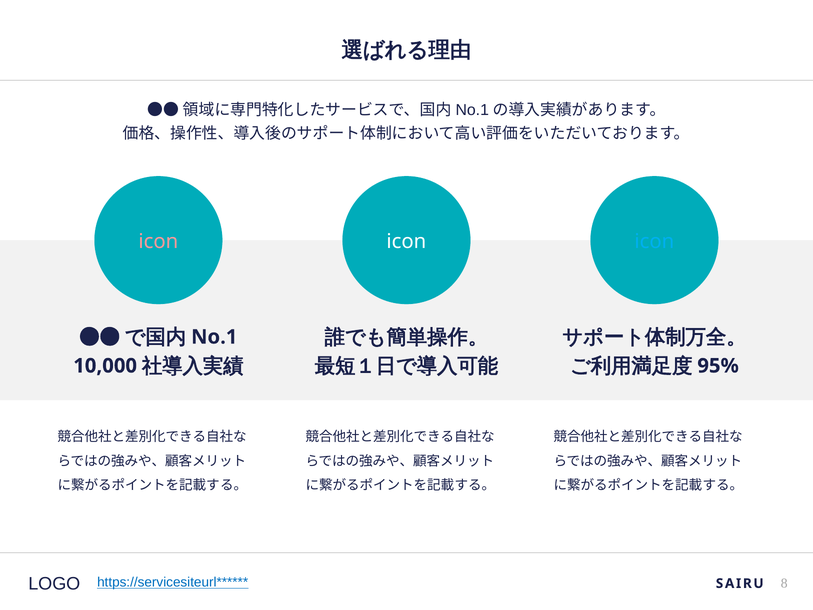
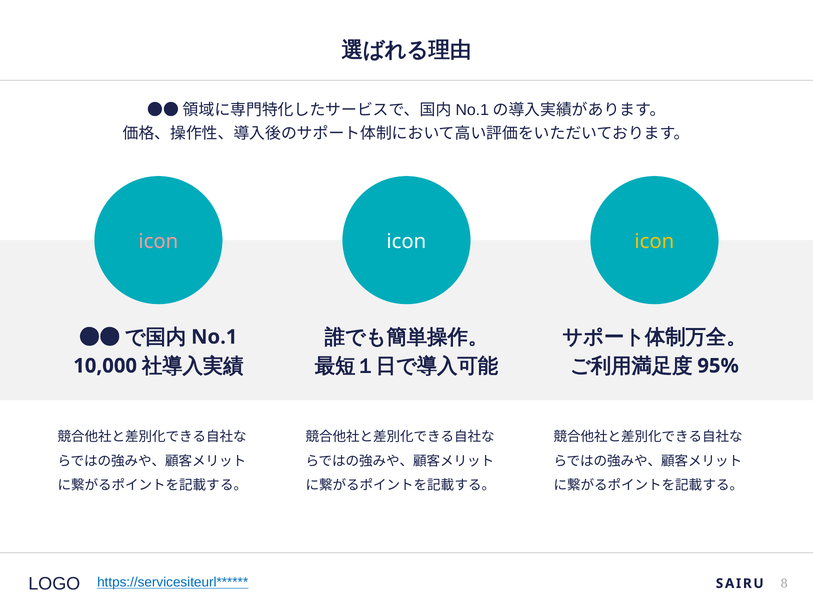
icon at (654, 241) colour: light blue -> yellow
